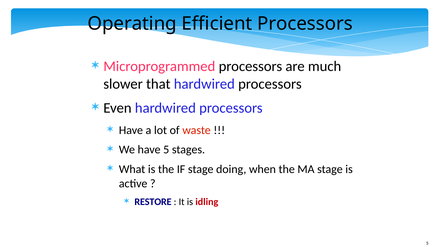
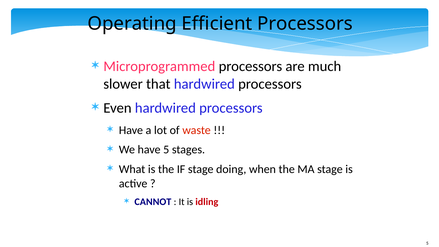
RESTORE: RESTORE -> CANNOT
